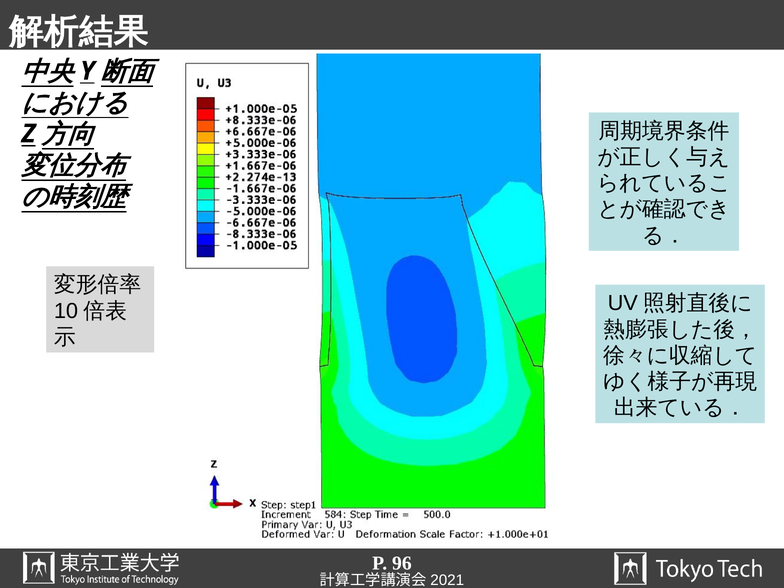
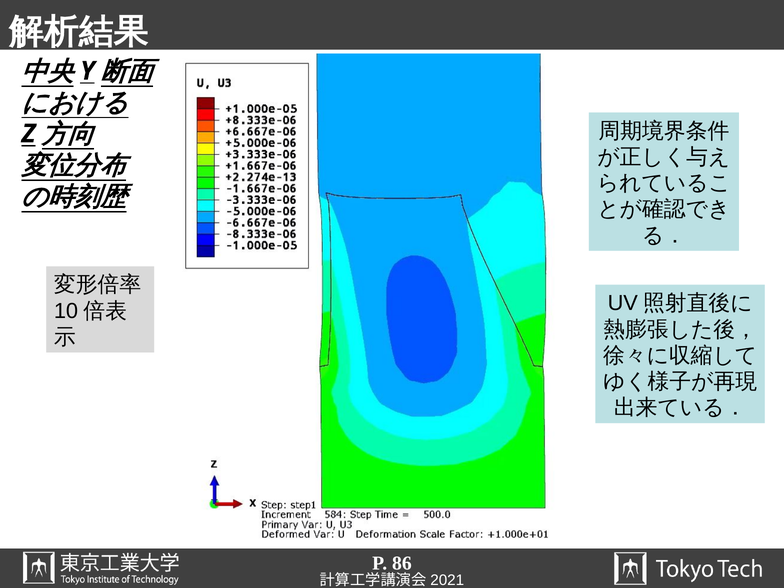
96: 96 -> 86
